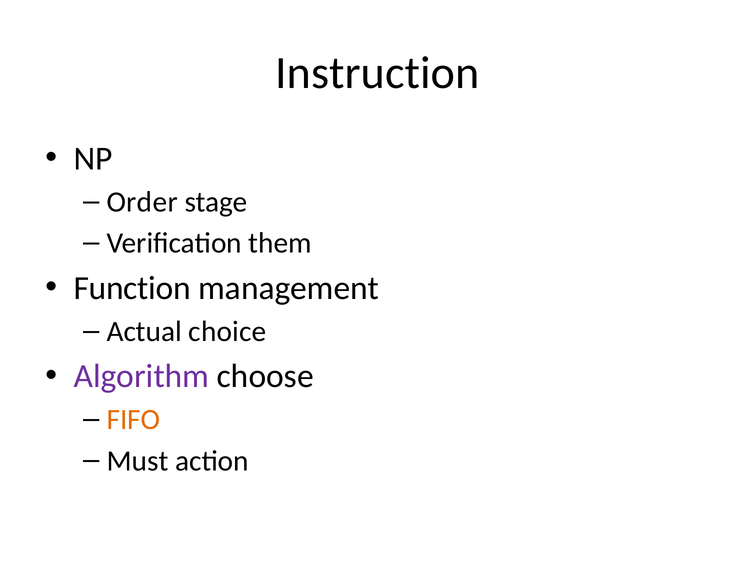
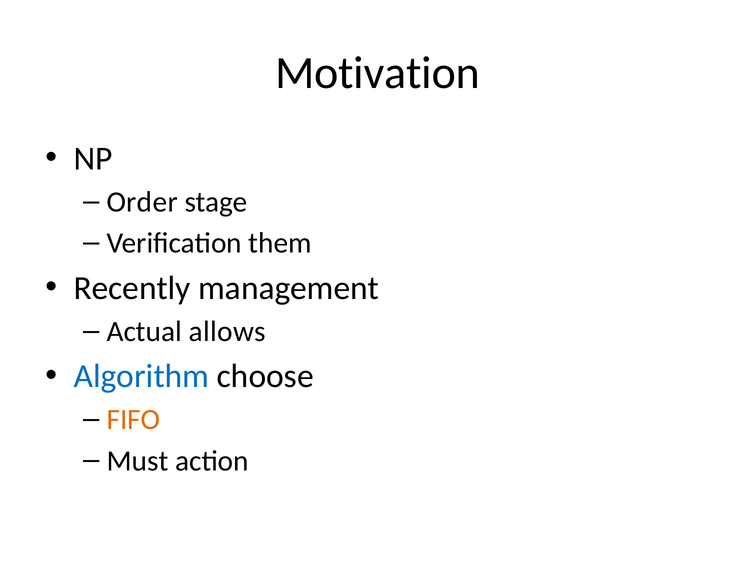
Instruction: Instruction -> Motivation
Function: Function -> Recently
choice: choice -> allows
Algorithm colour: purple -> blue
